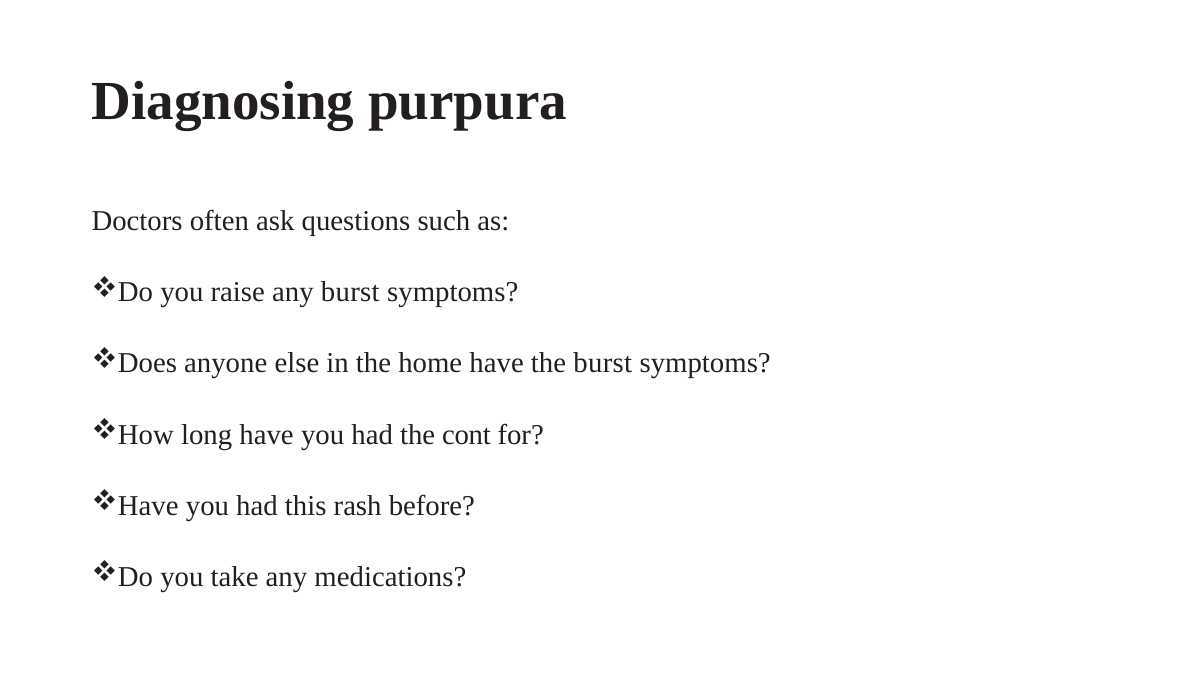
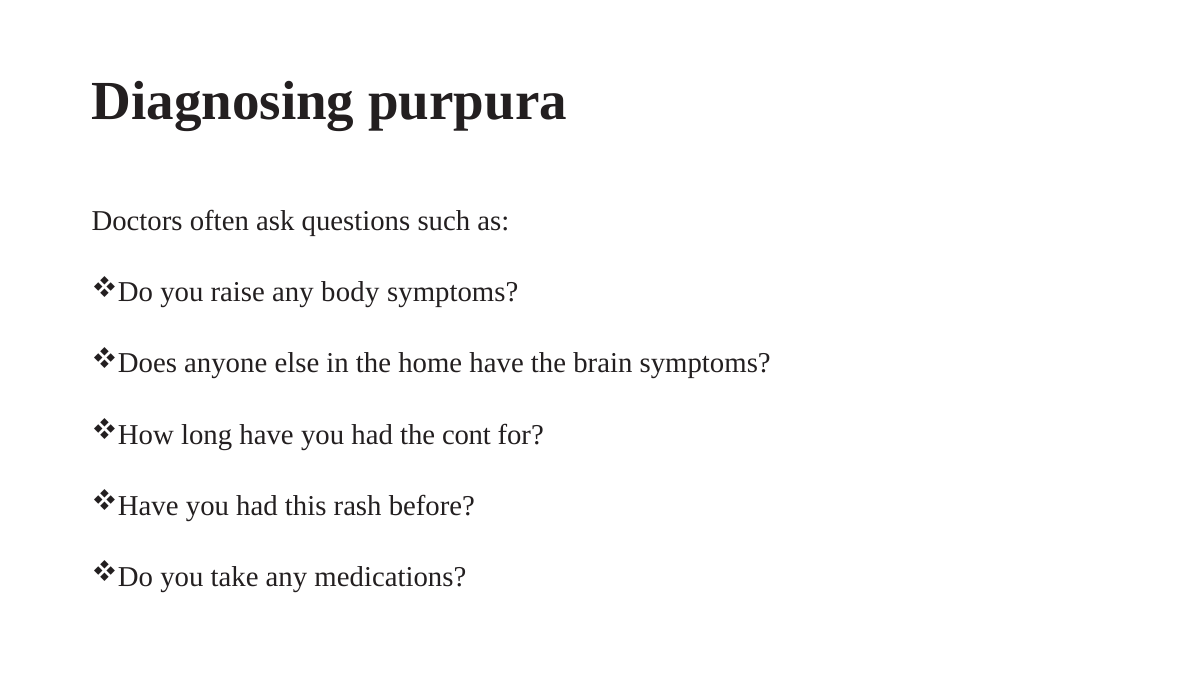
any burst: burst -> body
the burst: burst -> brain
